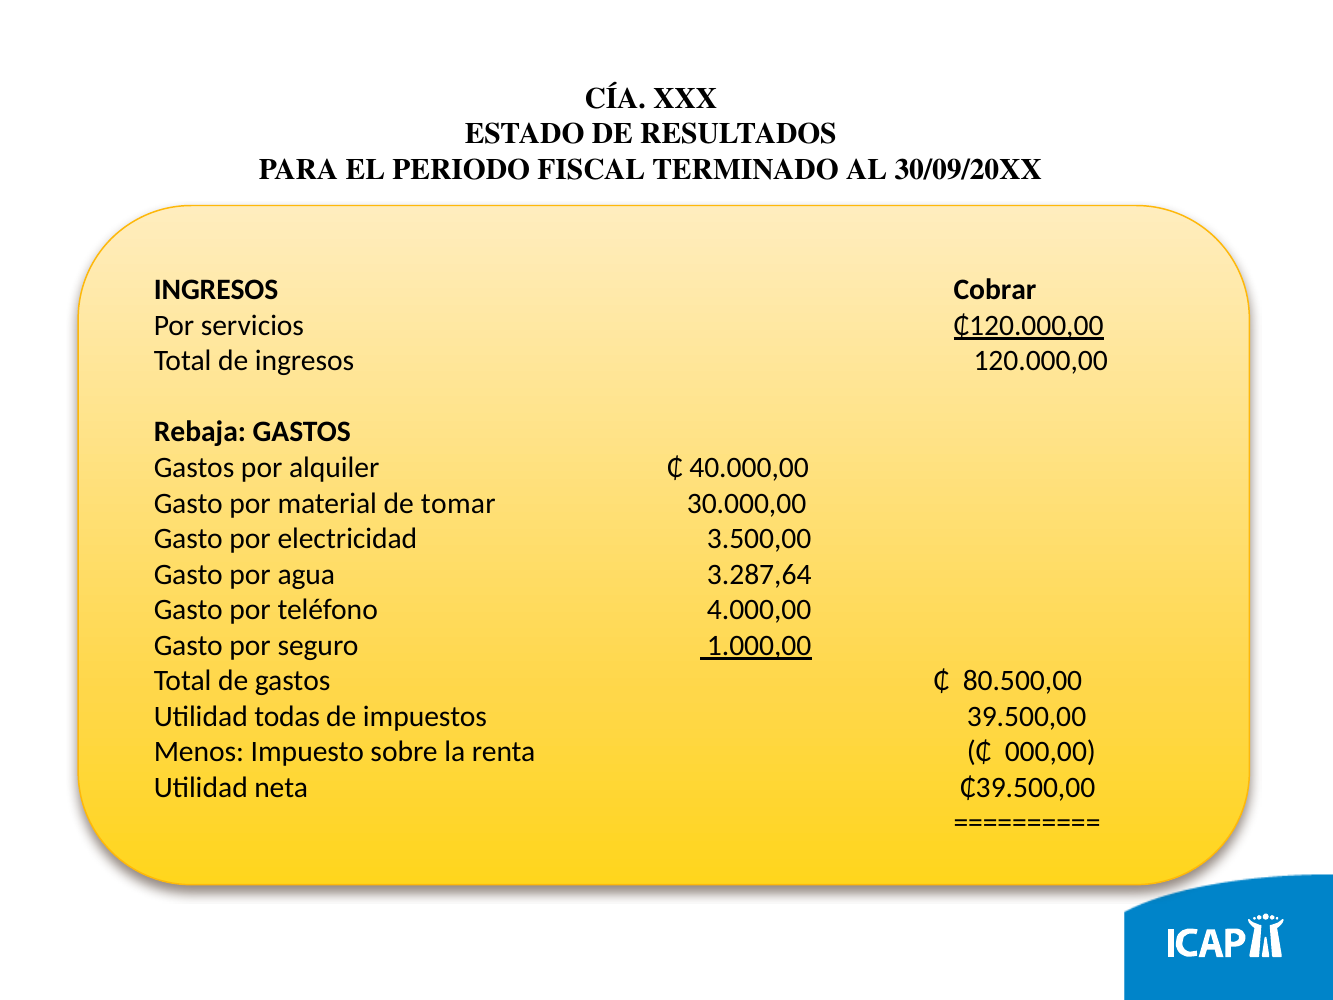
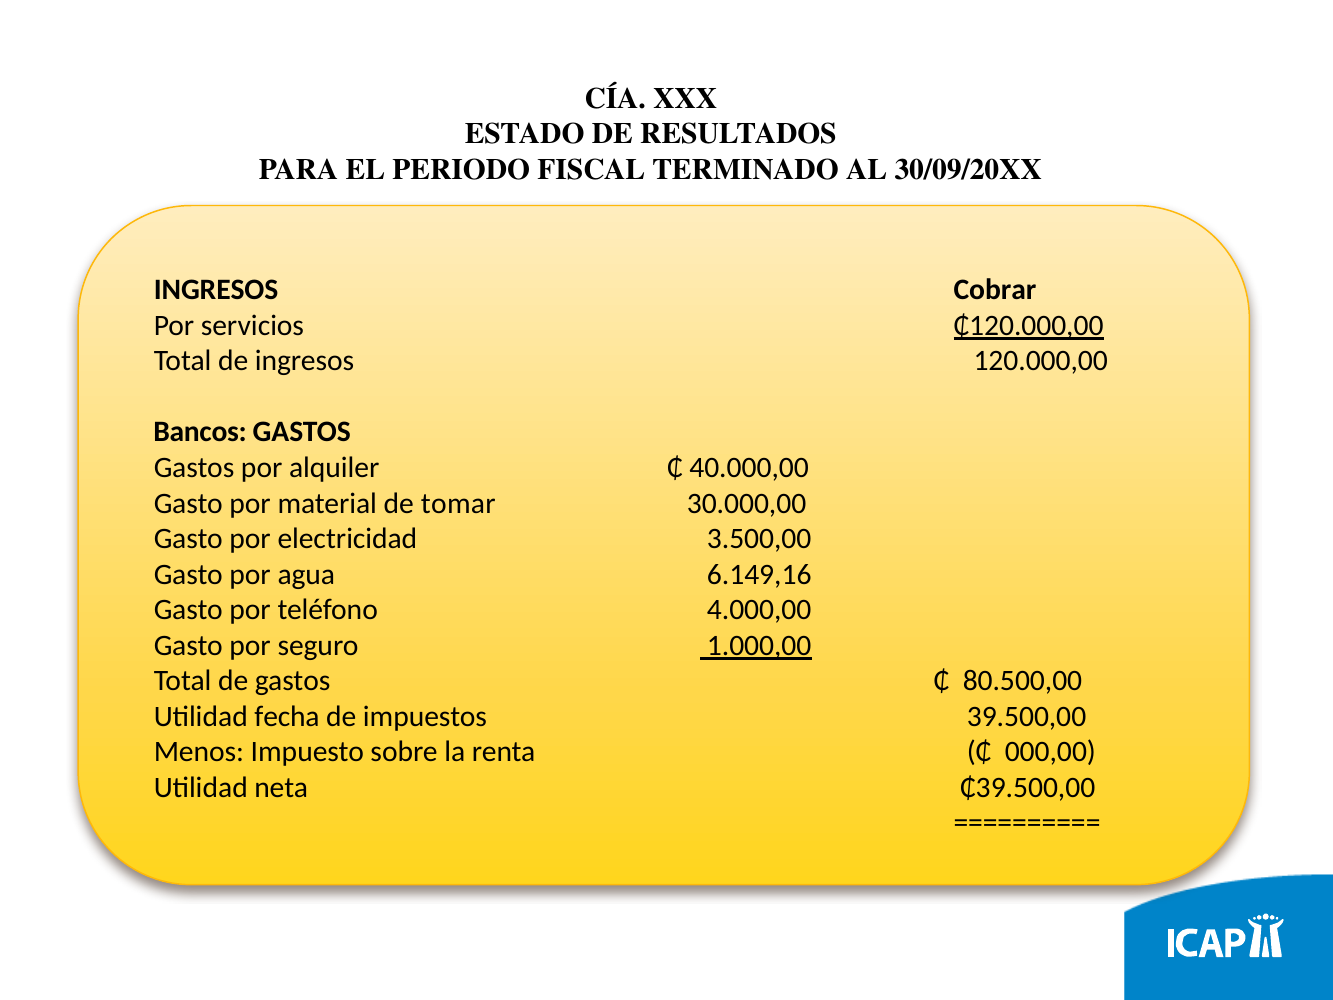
Rebaja: Rebaja -> Bancos
3.287,64: 3.287,64 -> 6.149,16
todas: todas -> fecha
